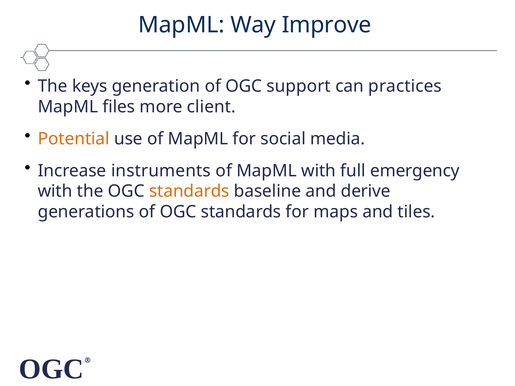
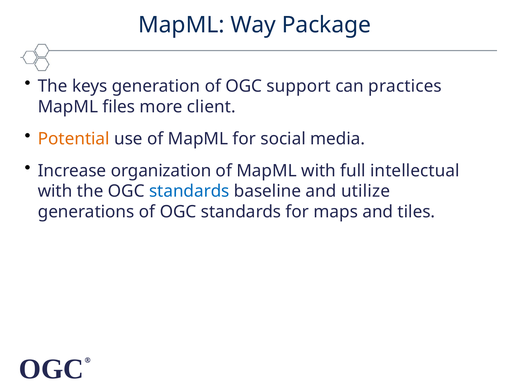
Improve: Improve -> Package
instruments: instruments -> organization
emergency: emergency -> intellectual
standards at (189, 191) colour: orange -> blue
derive: derive -> utilize
